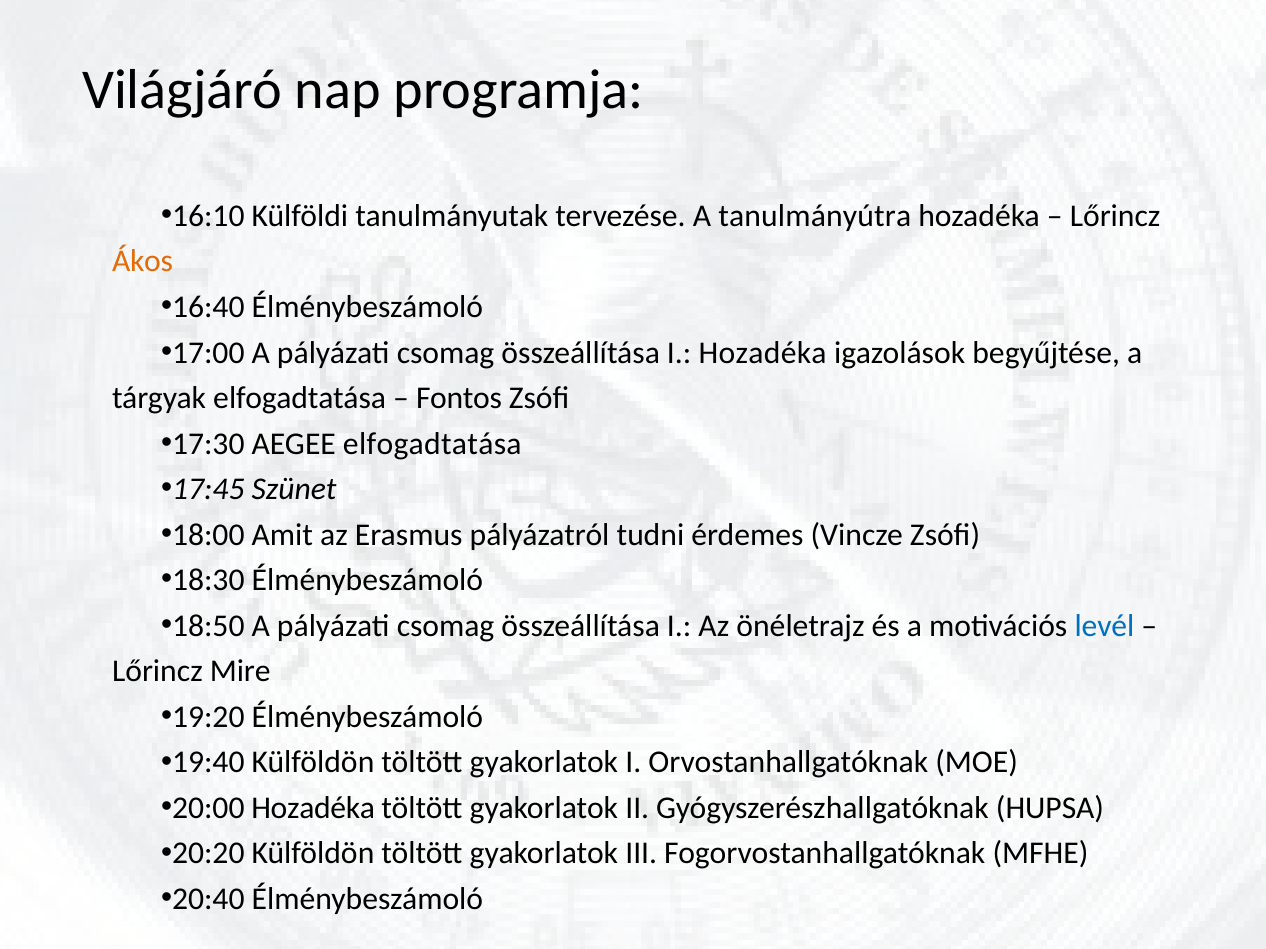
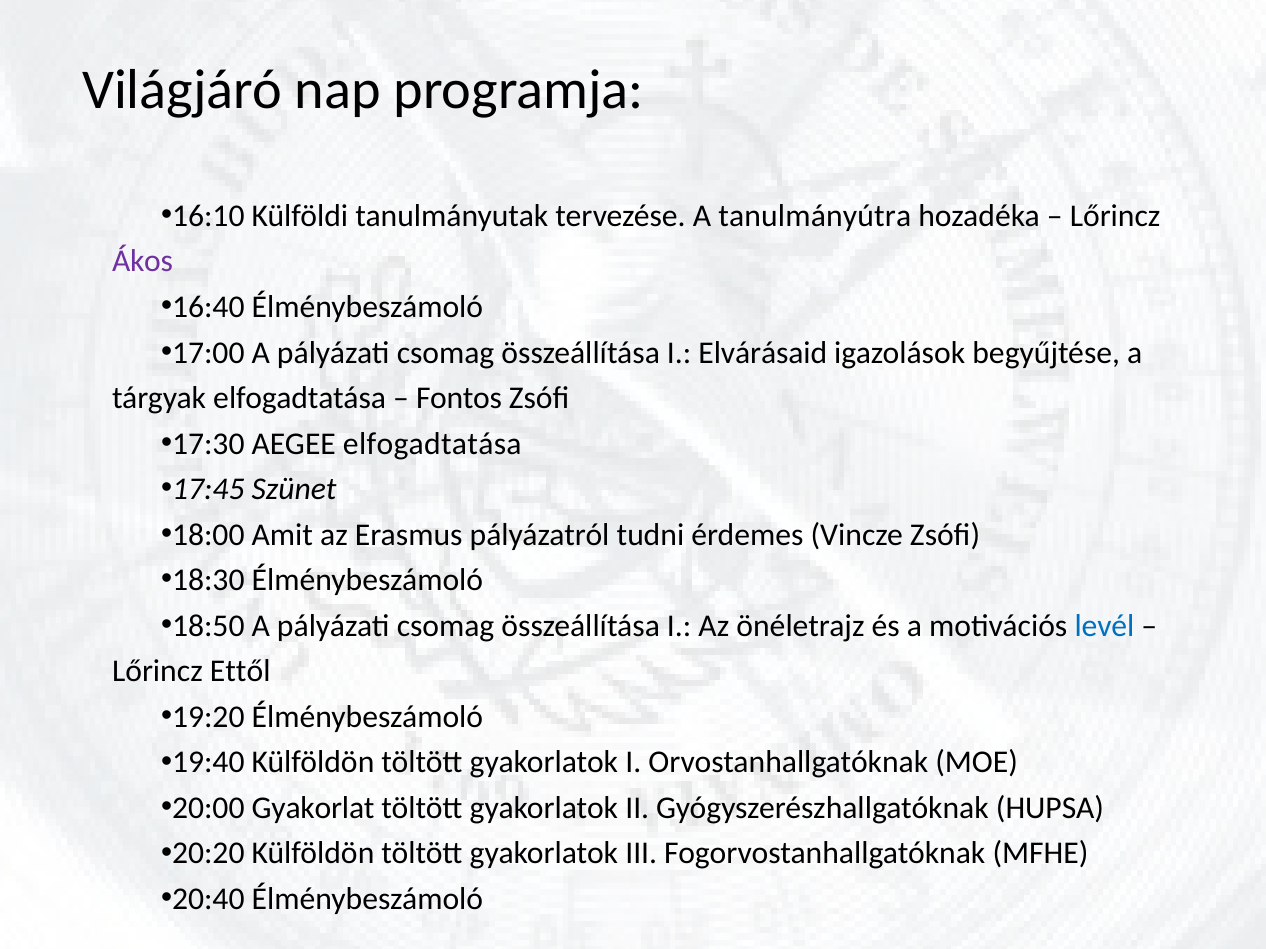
Ákos colour: orange -> purple
I Hozadéka: Hozadéka -> Elvárásaid
Mire: Mire -> Ettől
Hozadéka at (313, 808): Hozadéka -> Gyakorlat
